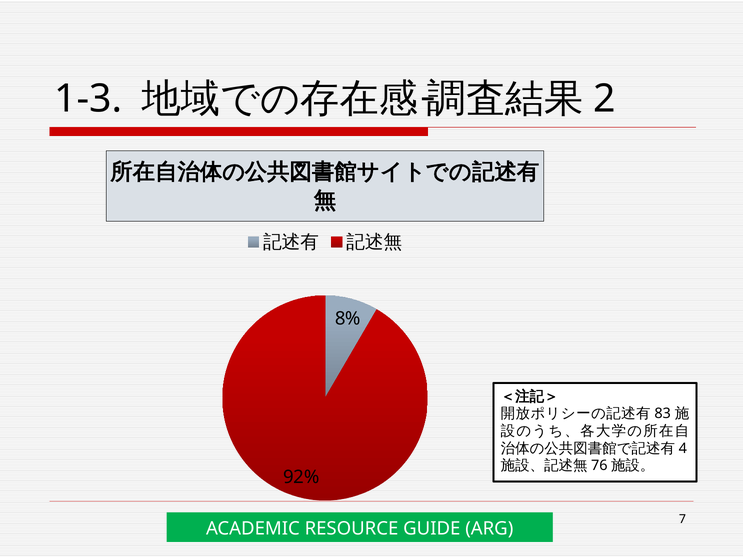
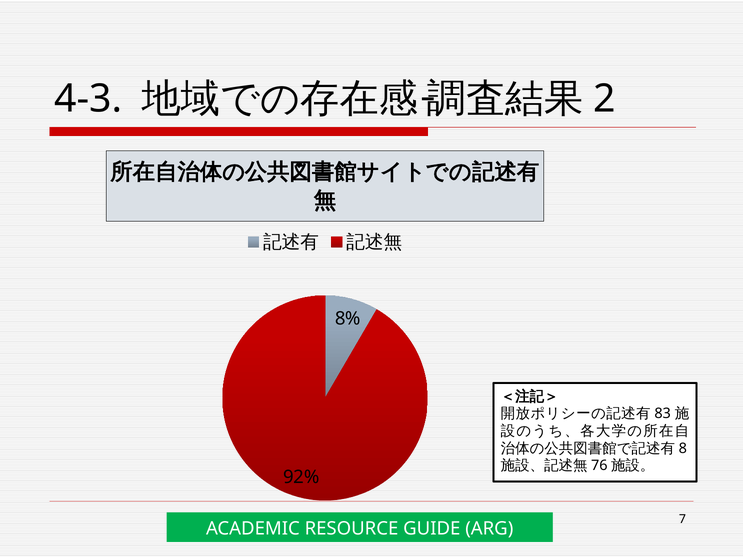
1-3: 1-3 -> 4-3
4: 4 -> 8
